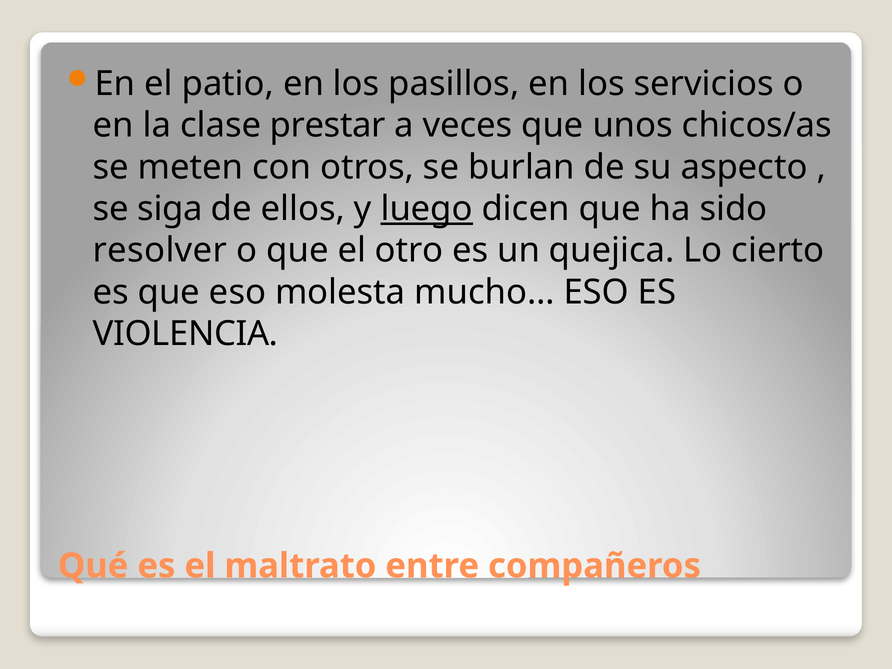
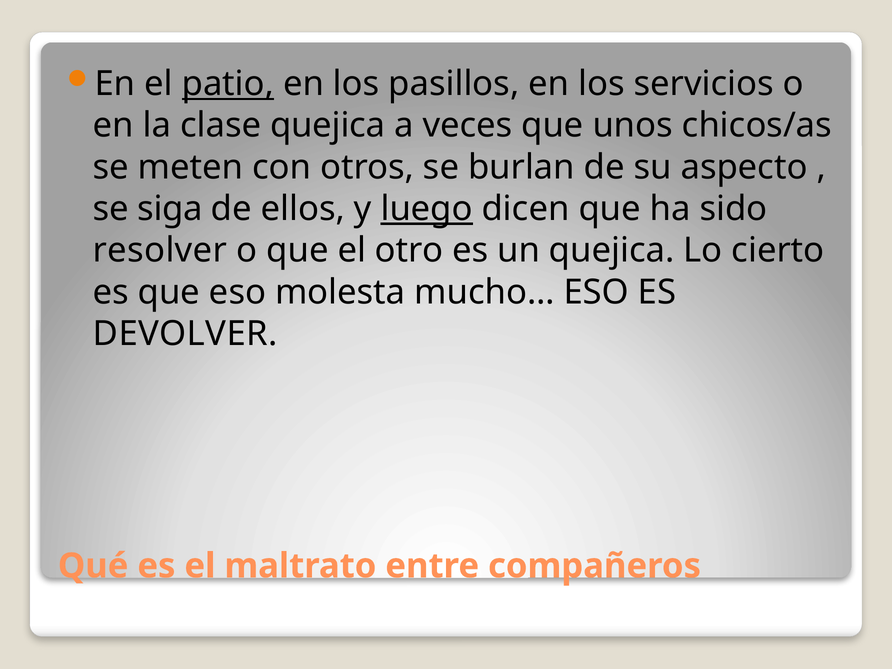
patio underline: none -> present
clase prestar: prestar -> quejica
VIOLENCIA: VIOLENCIA -> DEVOLVER
